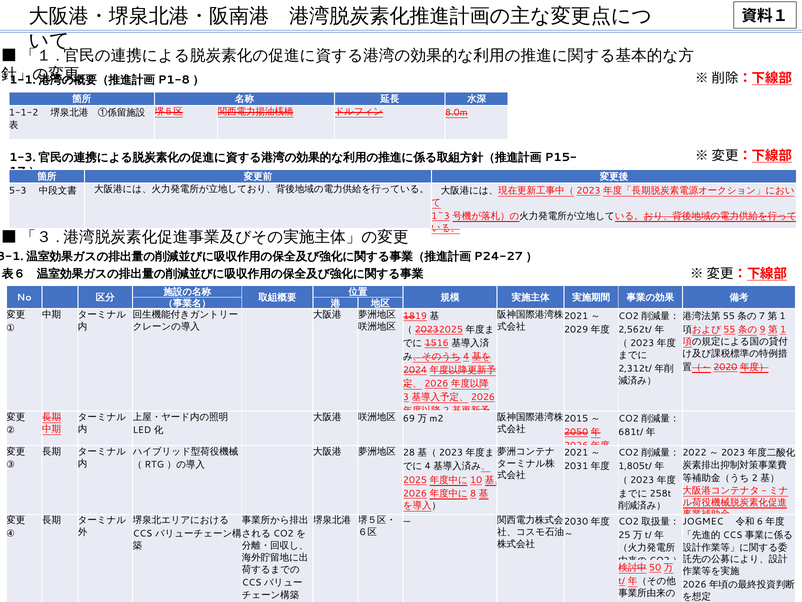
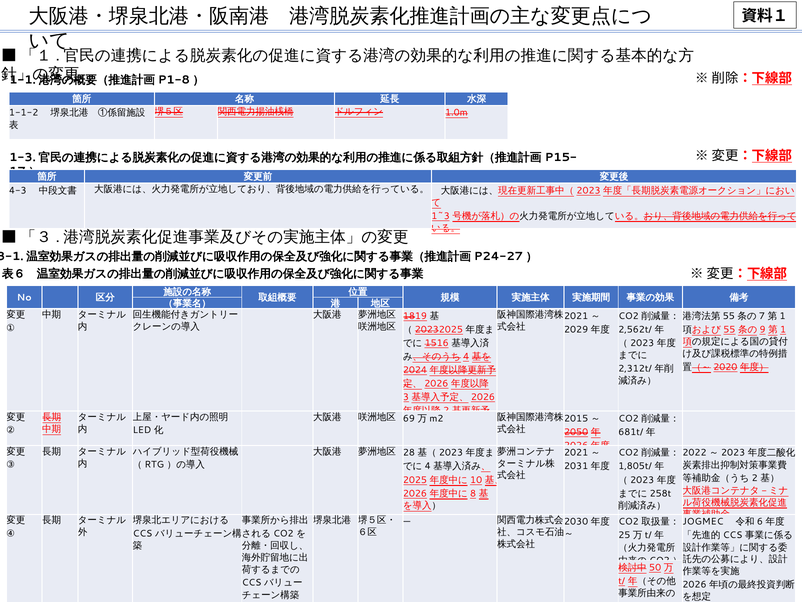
8.0m: 8.0m -> 1.0m
5-3: 5-3 -> 4-3
